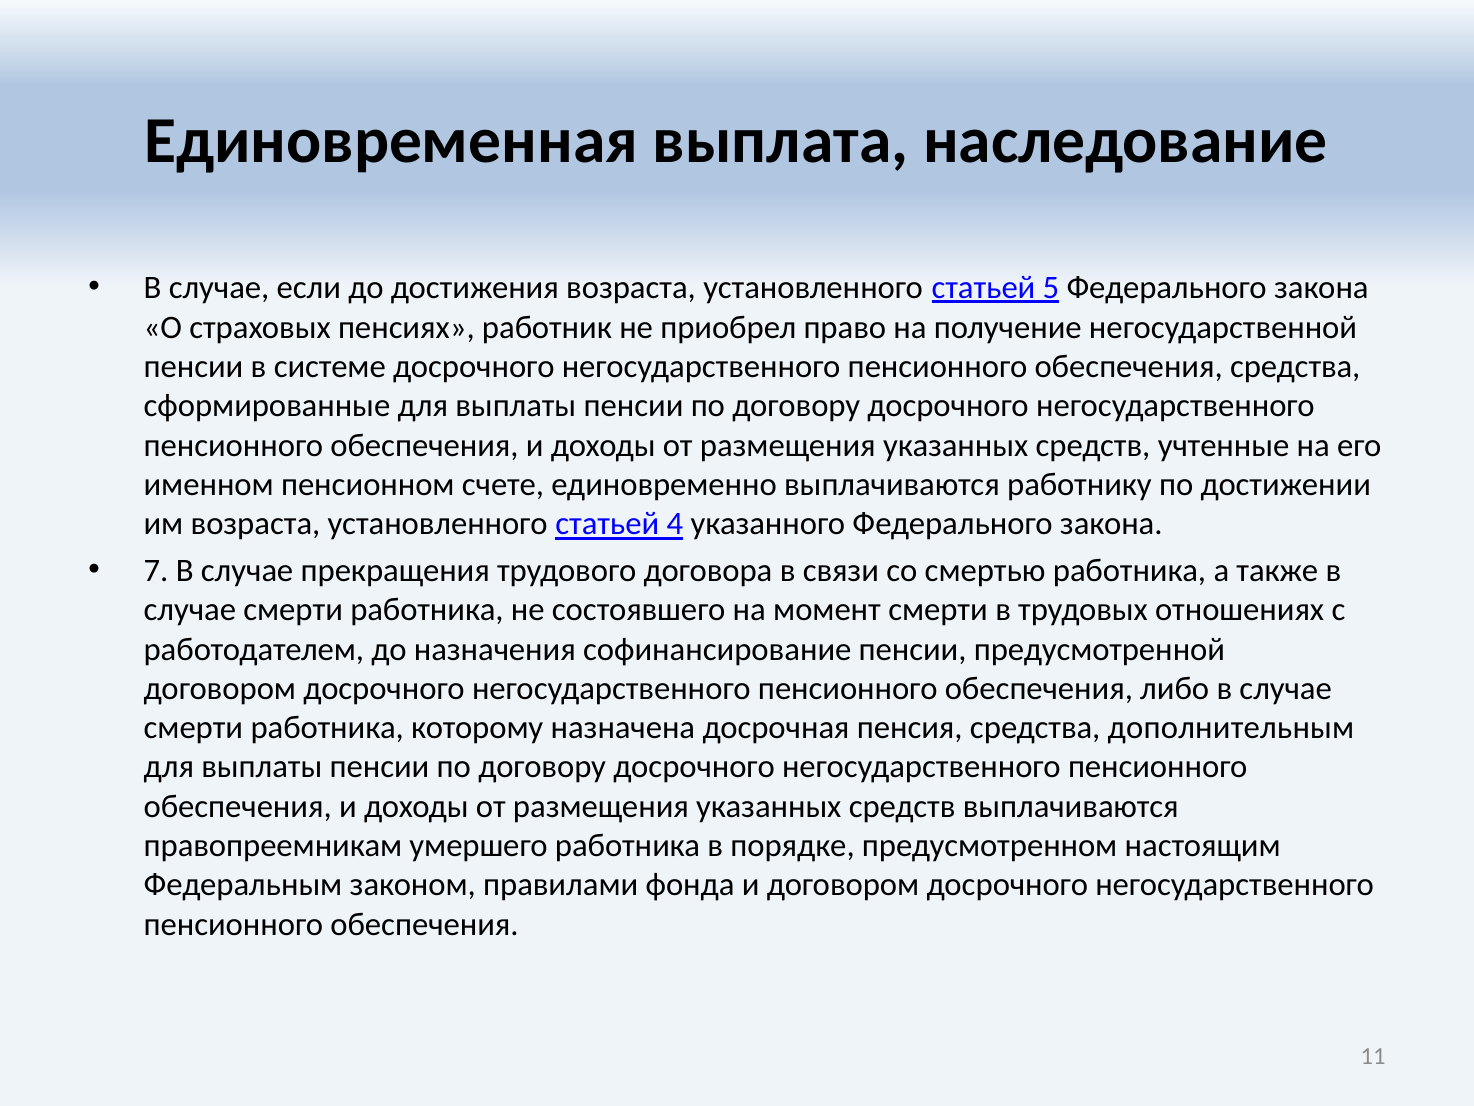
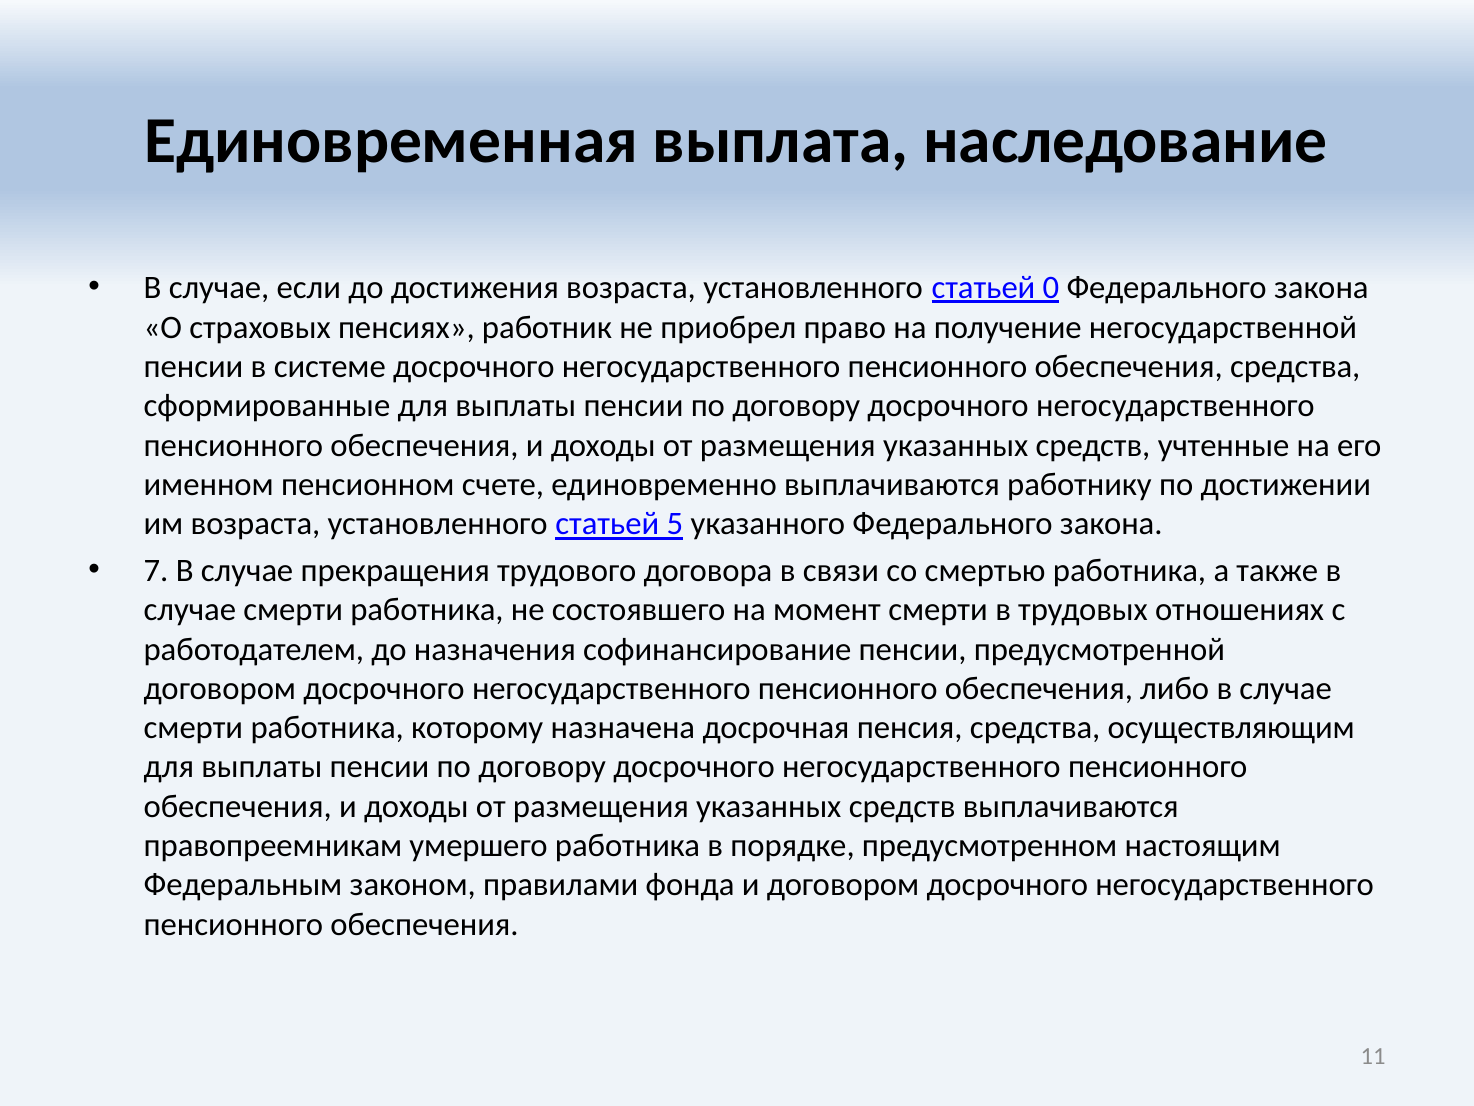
5: 5 -> 0
4: 4 -> 5
дополнительным: дополнительным -> осуществляющим
